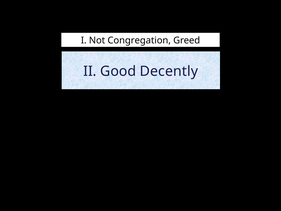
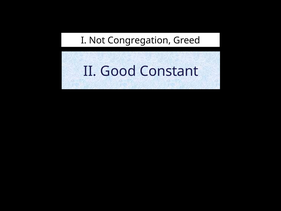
Decently: Decently -> Constant
